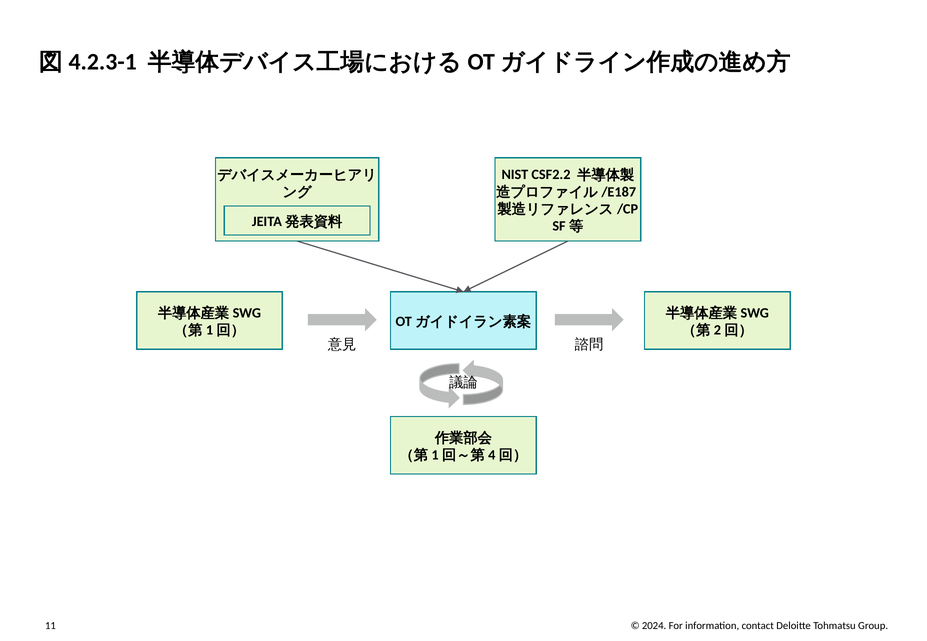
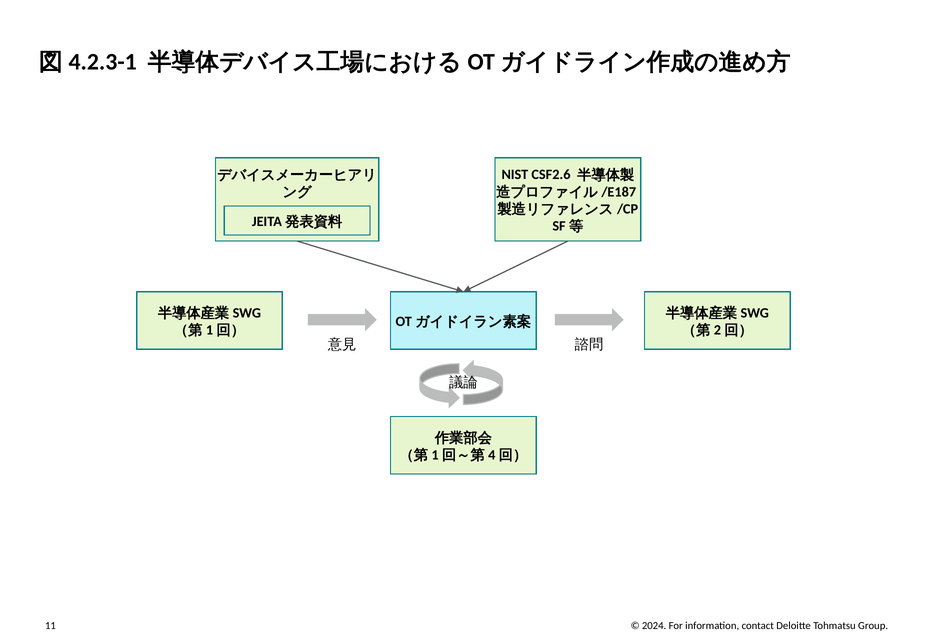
CSF2.2: CSF2.2 -> CSF2.6
